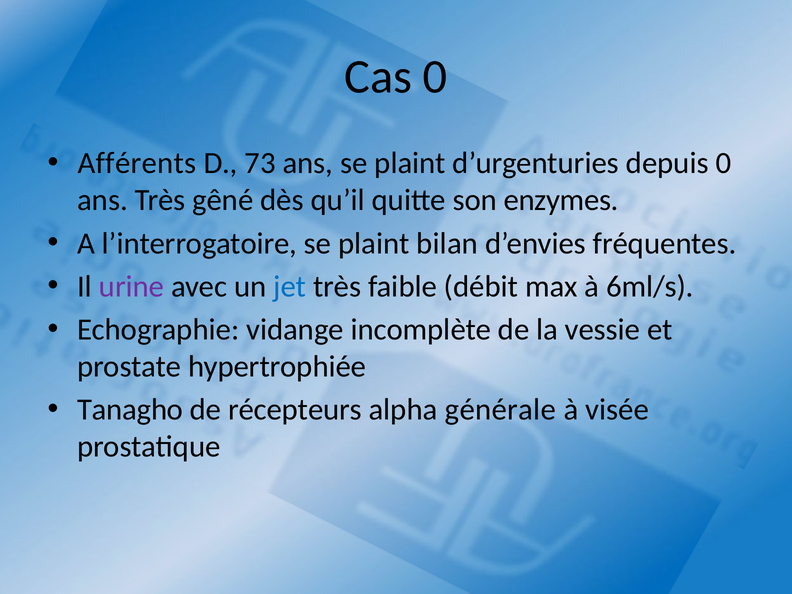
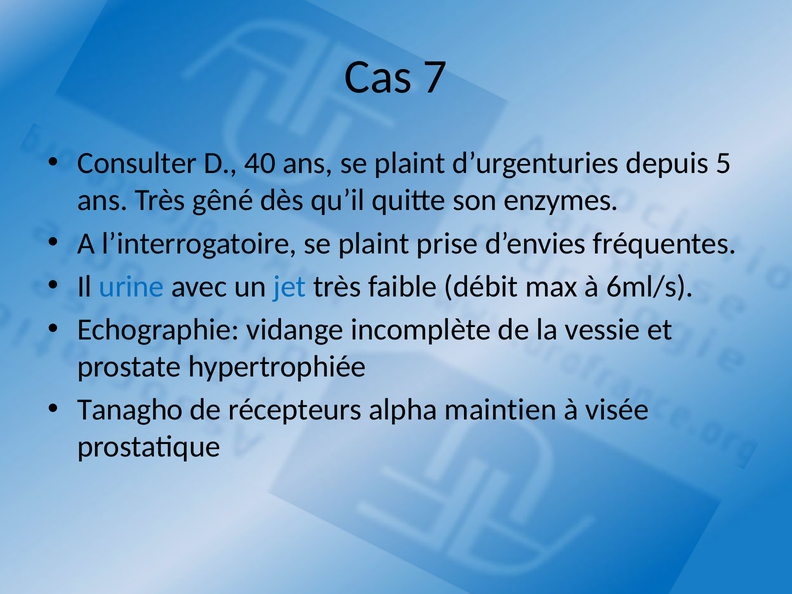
Cas 0: 0 -> 7
Afférents: Afférents -> Consulter
73: 73 -> 40
depuis 0: 0 -> 5
bilan: bilan -> prise
urine colour: purple -> blue
générale: générale -> maintien
